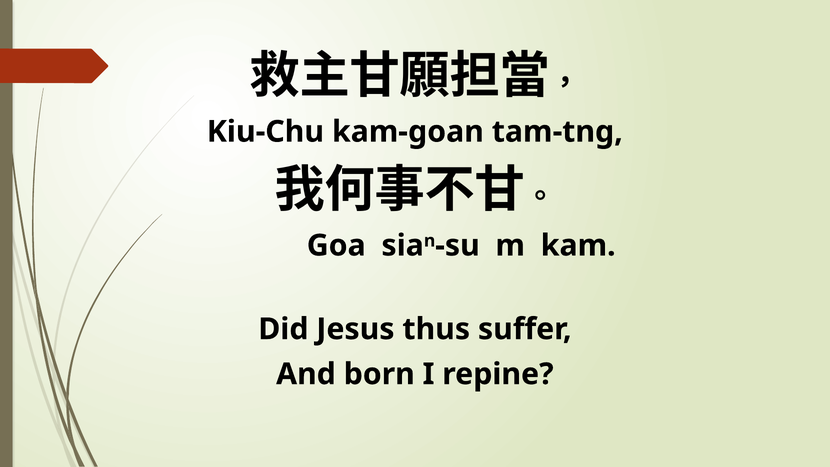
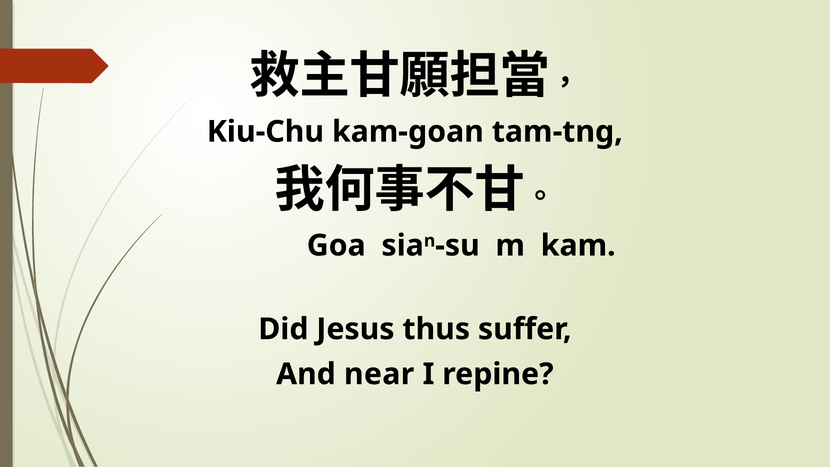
born: born -> near
